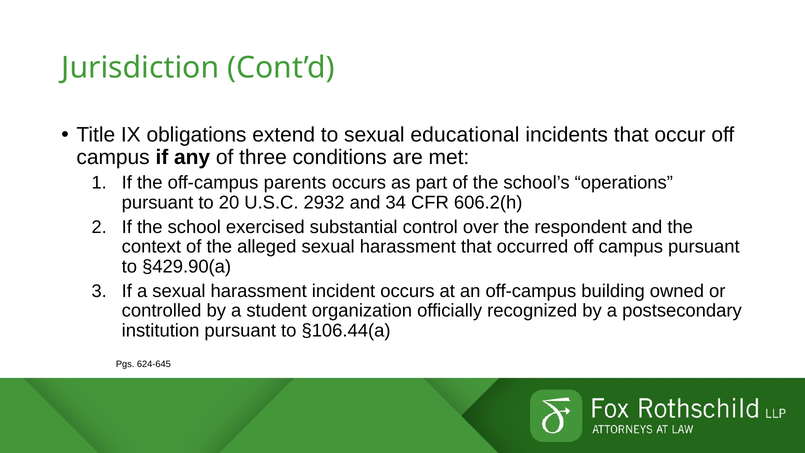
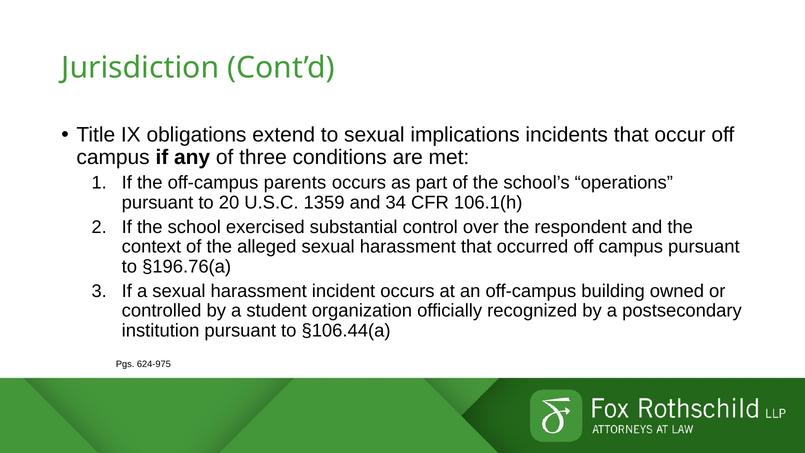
educational: educational -> implications
2932: 2932 -> 1359
606.2(h: 606.2(h -> 106.1(h
§429.90(a: §429.90(a -> §196.76(a
624-645: 624-645 -> 624-975
